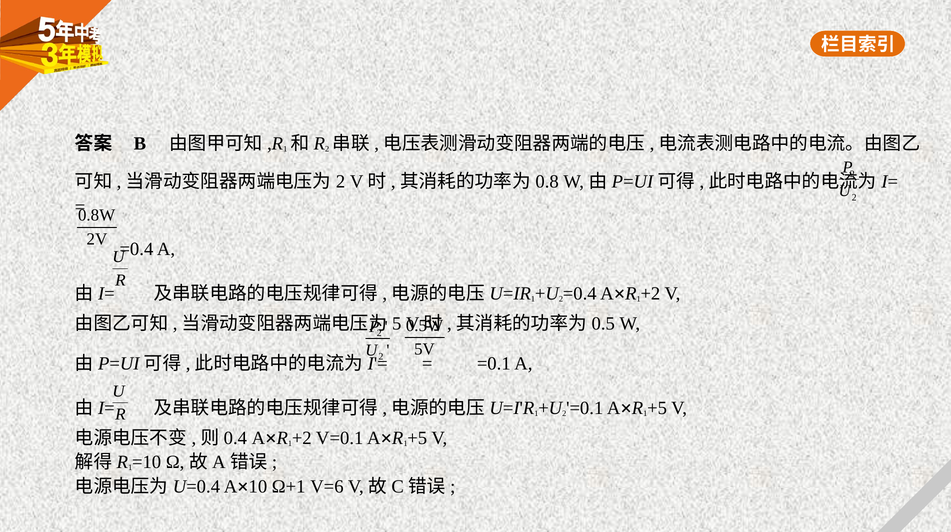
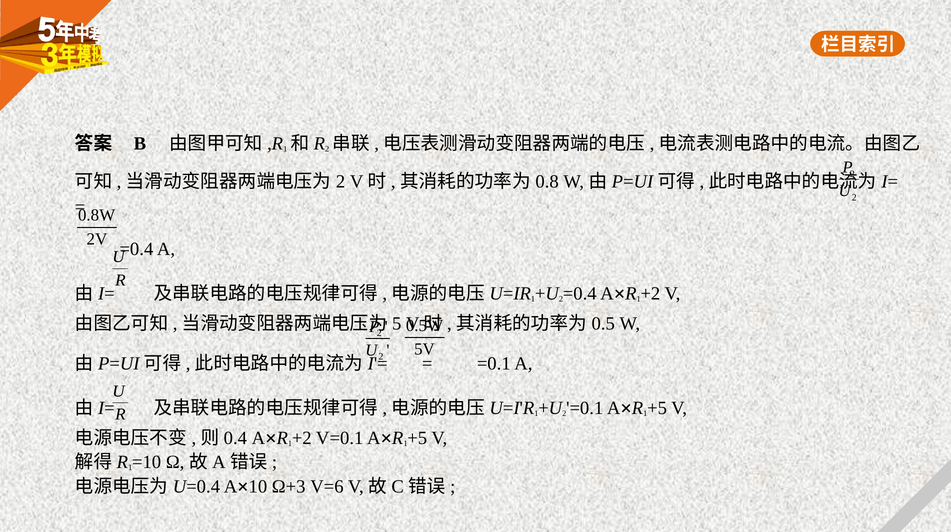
Ω+1: Ω+1 -> Ω+3
